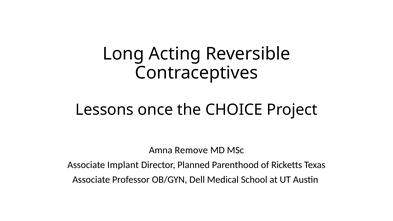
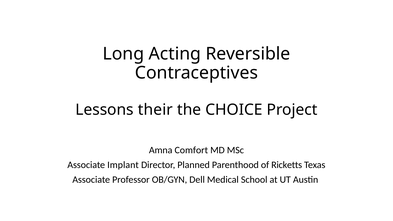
once: once -> their
Remove: Remove -> Comfort
